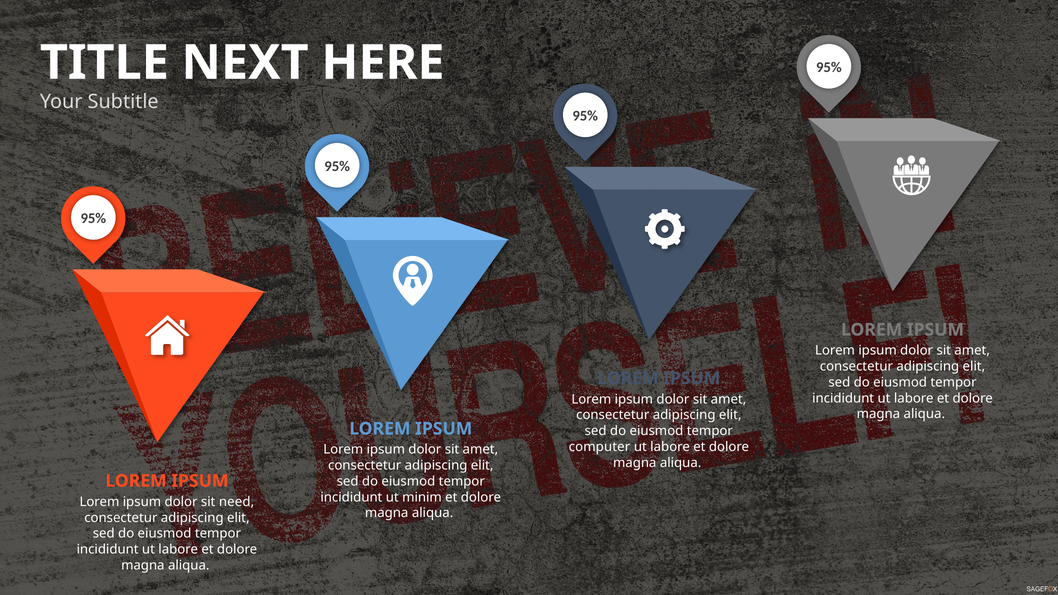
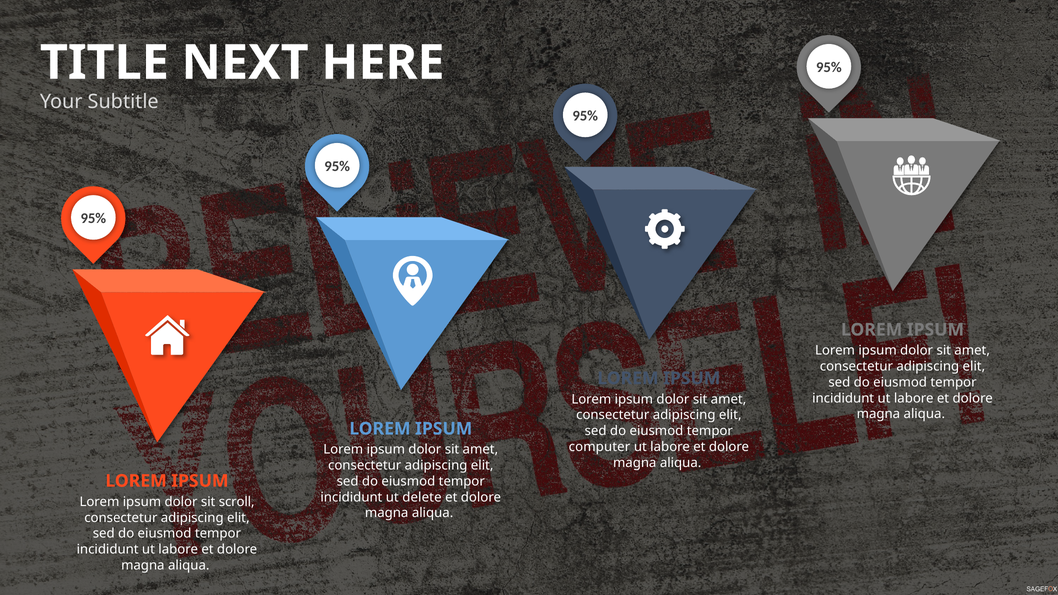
minim: minim -> delete
need: need -> scroll
